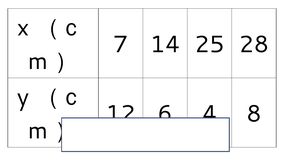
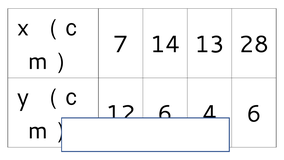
25: 25 -> 13
8 at (254, 114): 8 -> 6
